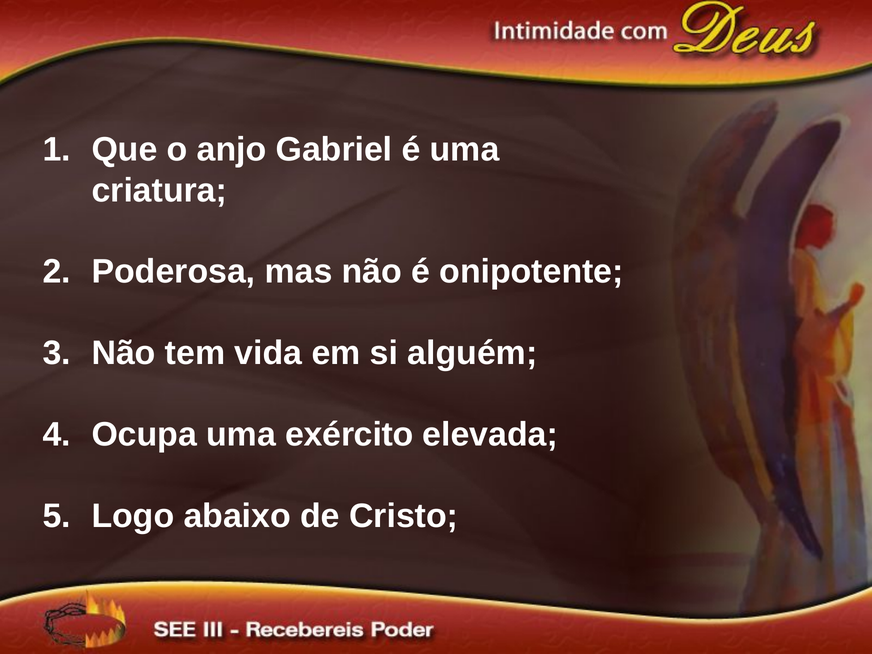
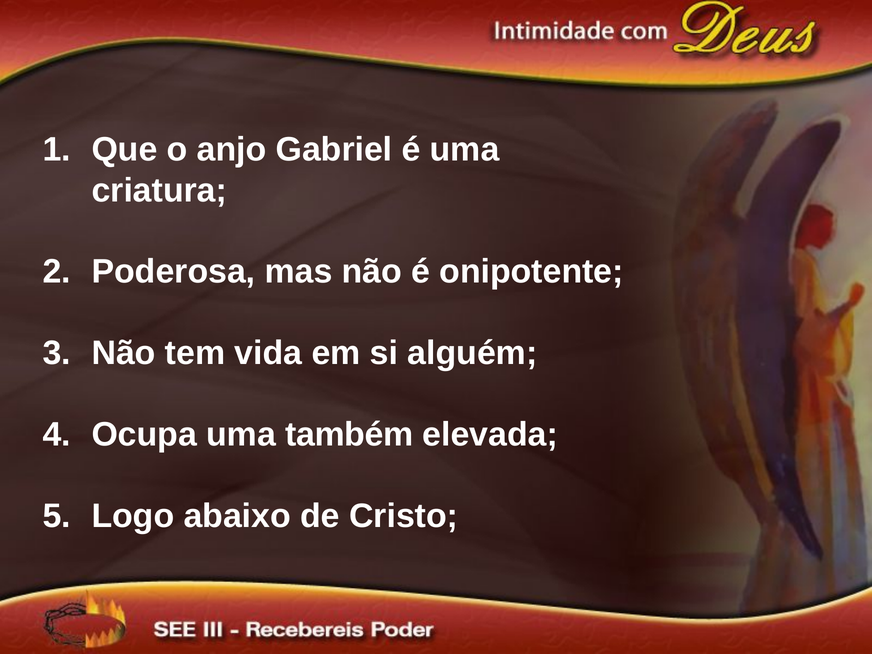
exército: exército -> também
